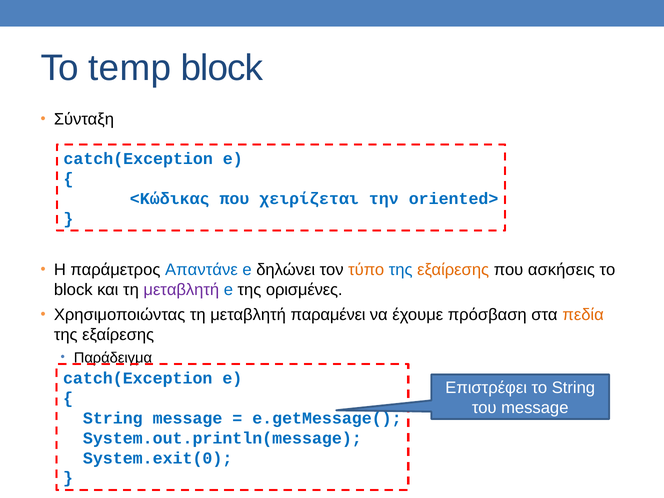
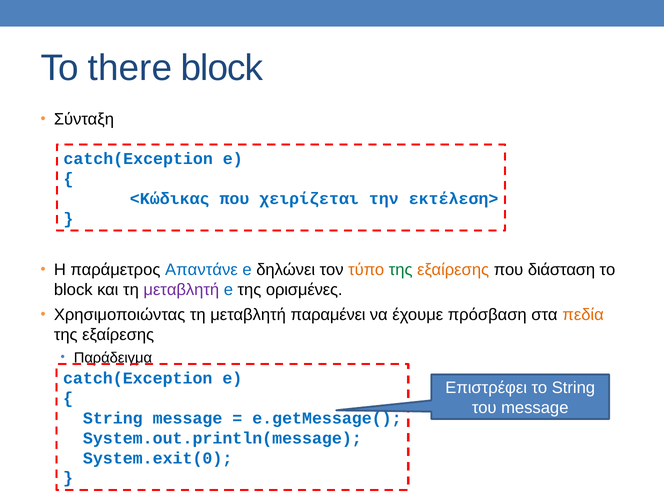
temp: temp -> there
oriented>: oriented> -> εκτέλεση>
της at (401, 270) colour: blue -> green
ασκήσεις: ασκήσεις -> διάσταση
